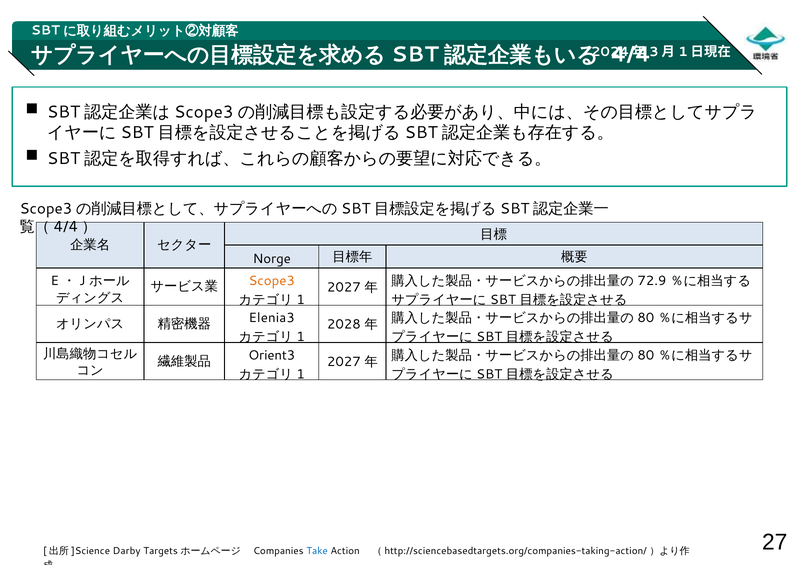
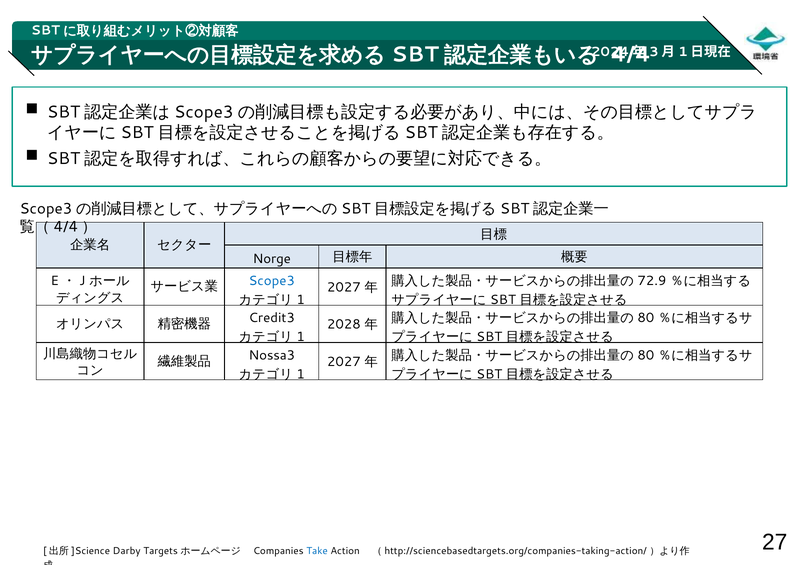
Scope3 colour: orange -> blue
Elenia3: Elenia3 -> Credit3
Orient3: Orient3 -> Nossa3
